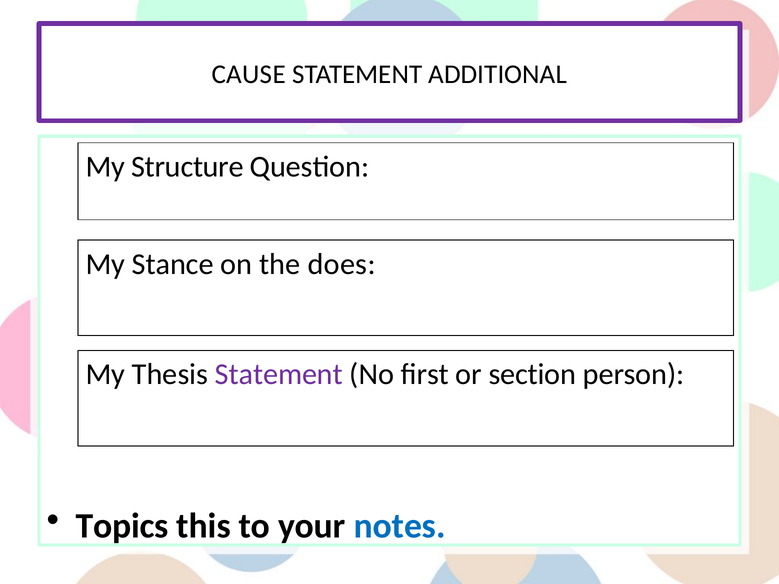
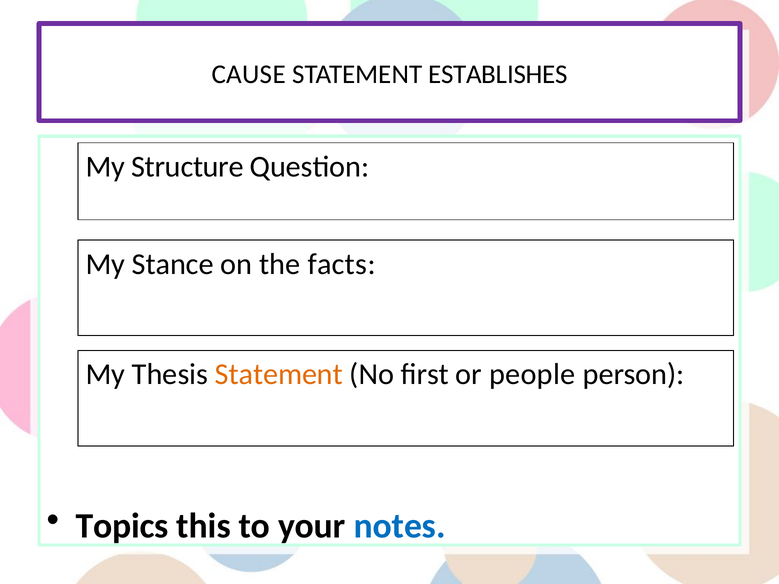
ADDITIONAL: ADDITIONAL -> ESTABLISHES
does: does -> facts
Statement at (279, 375) colour: purple -> orange
section: section -> people
